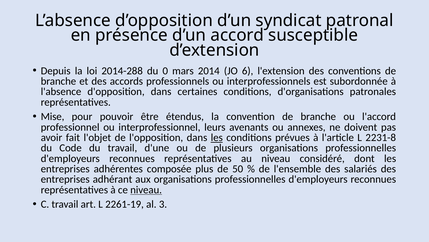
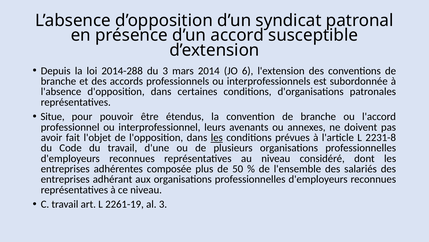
du 0: 0 -> 3
Mise: Mise -> Situe
niveau at (146, 189) underline: present -> none
